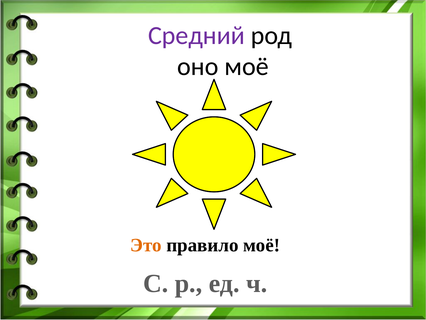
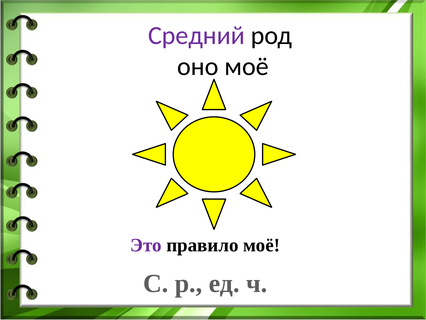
Это colour: orange -> purple
